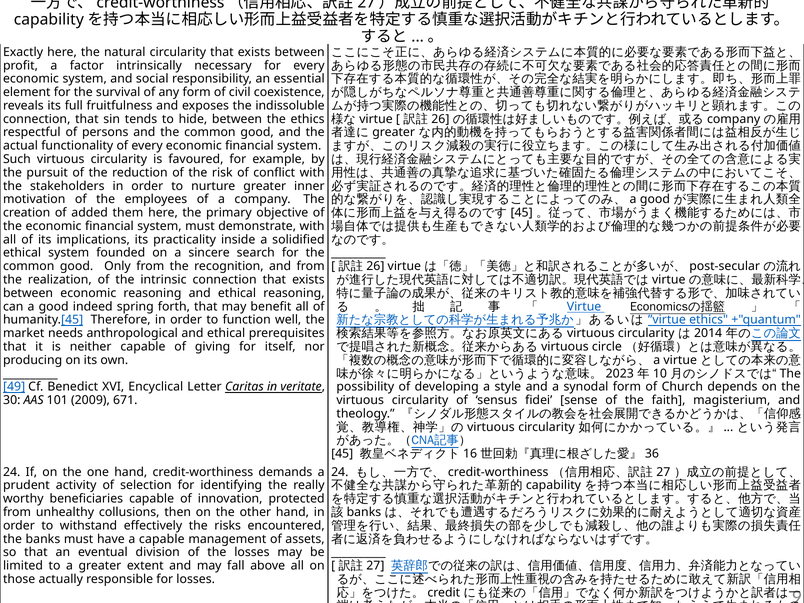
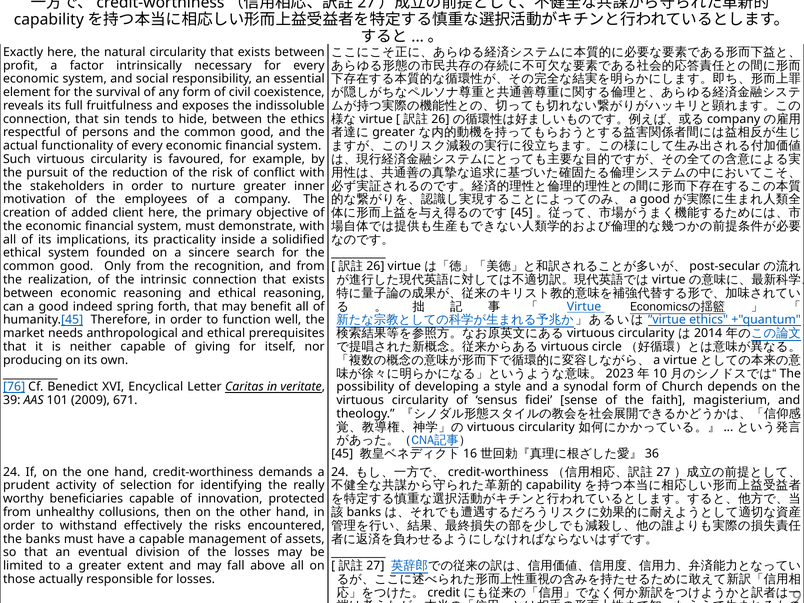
them: them -> client
49: 49 -> 76
30: 30 -> 39
